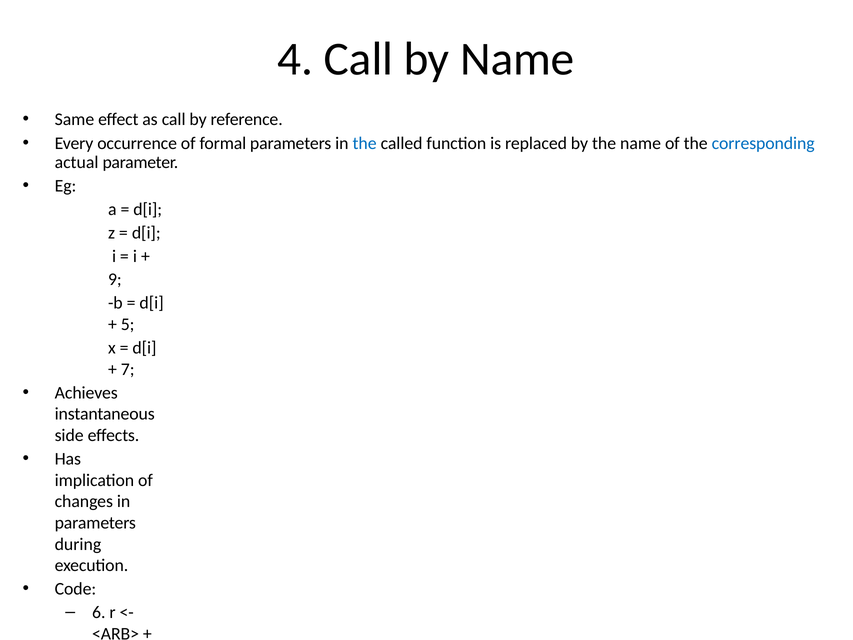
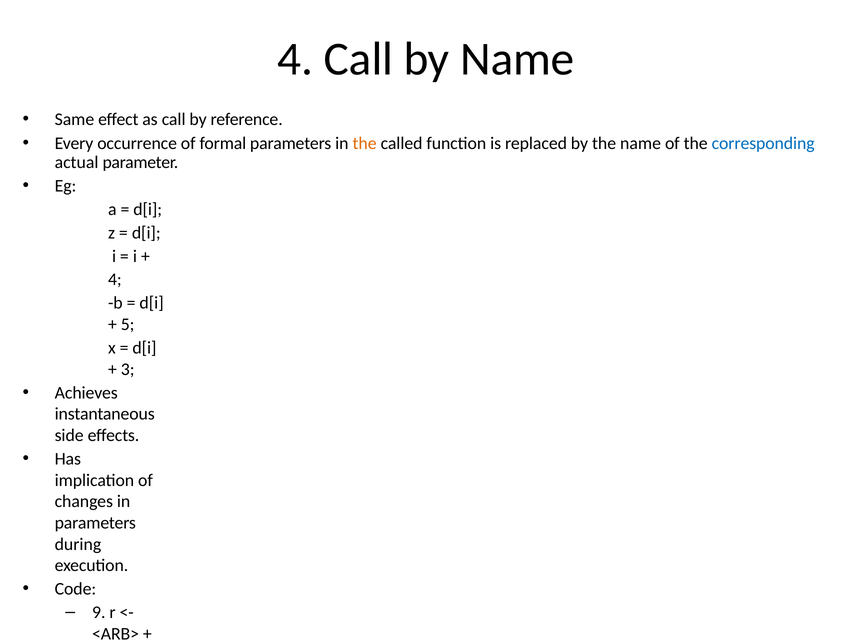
the at (365, 143) colour: blue -> orange
9 at (115, 279): 9 -> 4
7 at (128, 369): 7 -> 3
6: 6 -> 9
